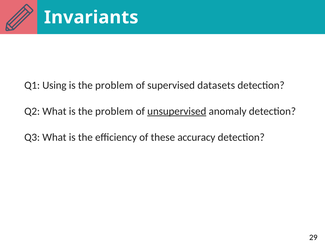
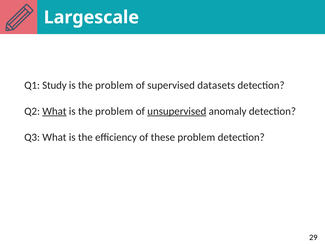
Invariants: Invariants -> Largescale
Using: Using -> Study
What at (54, 111) underline: none -> present
these accuracy: accuracy -> problem
